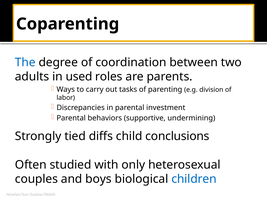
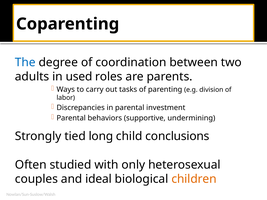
diffs: diffs -> long
boys: boys -> ideal
children colour: blue -> orange
